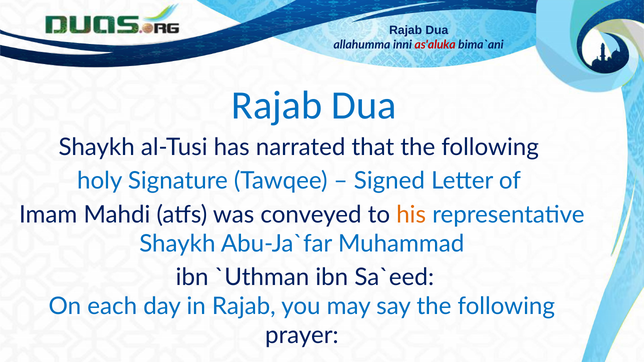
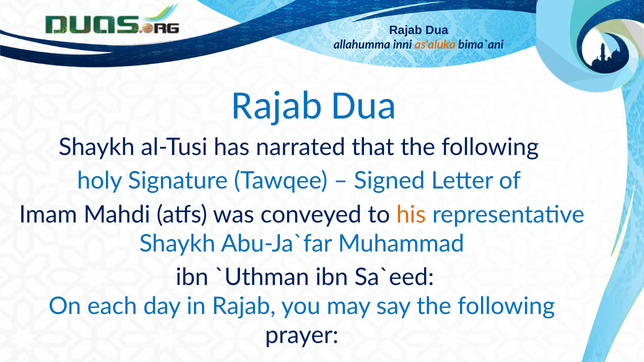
as'aluka colour: red -> orange
